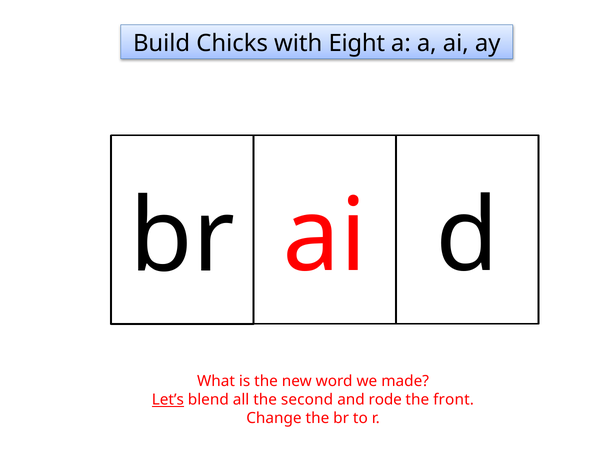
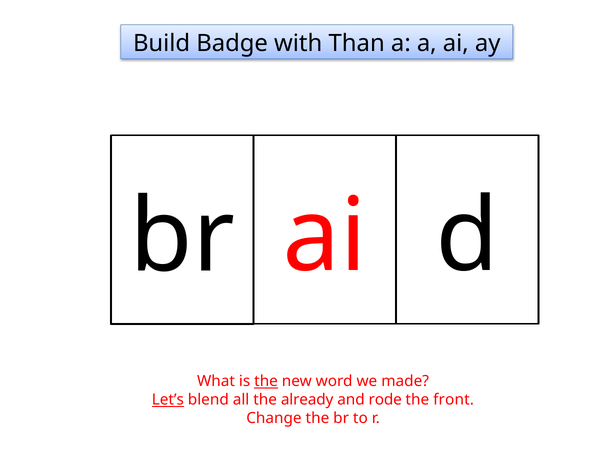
Chicks: Chicks -> Badge
Eight: Eight -> Than
the at (266, 382) underline: none -> present
second: second -> already
